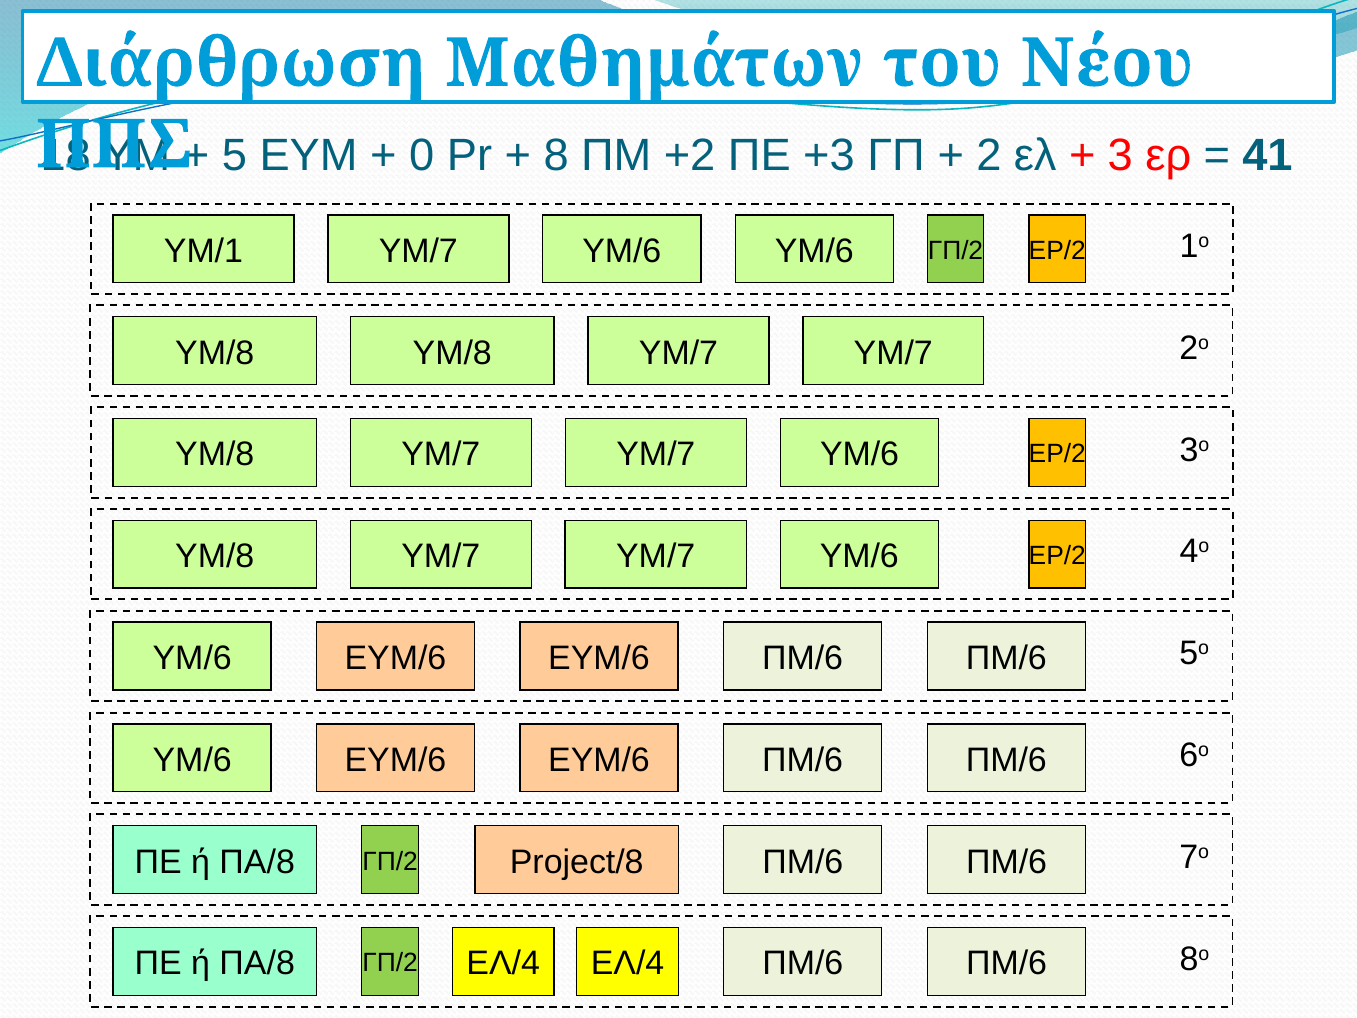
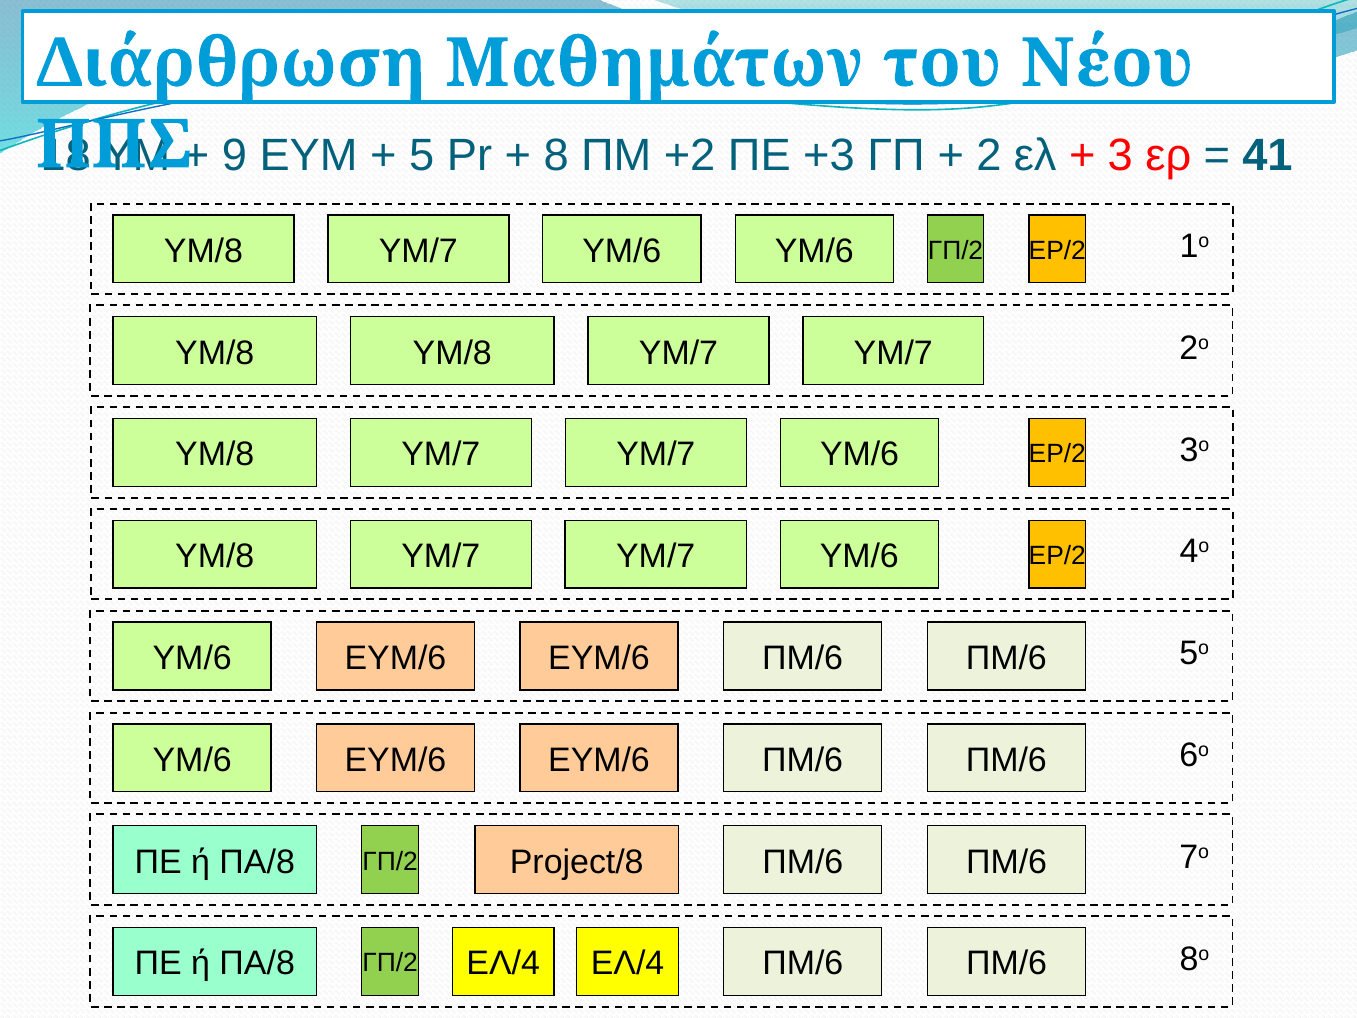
5: 5 -> 9
0: 0 -> 5
ΥΜ/1 at (203, 251): ΥΜ/1 -> ΥΜ/8
